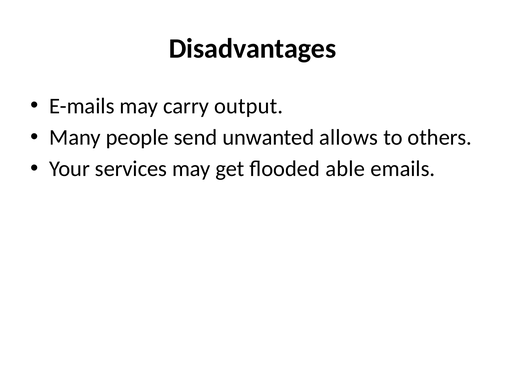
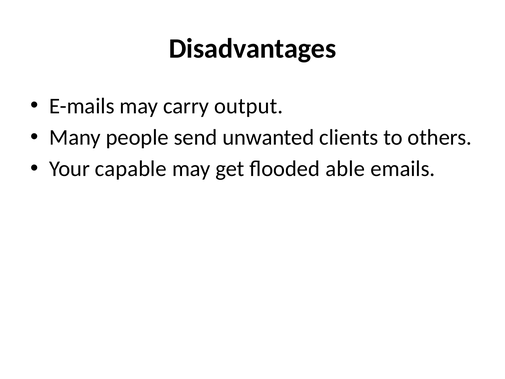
allows: allows -> clients
services: services -> capable
